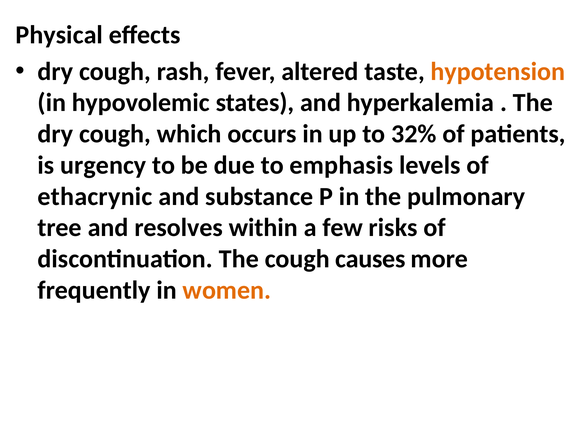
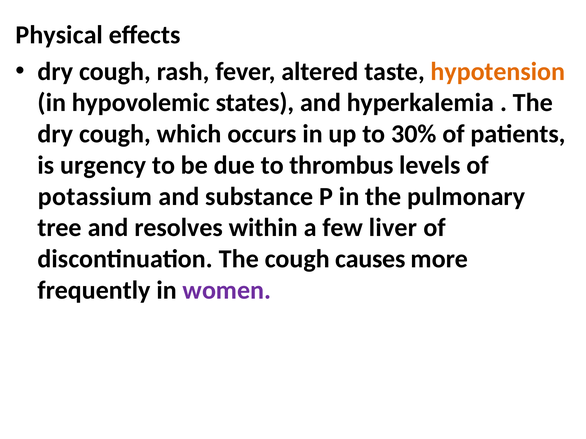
32%: 32% -> 30%
emphasis: emphasis -> thrombus
ethacrynic: ethacrynic -> potassium
risks: risks -> liver
women colour: orange -> purple
